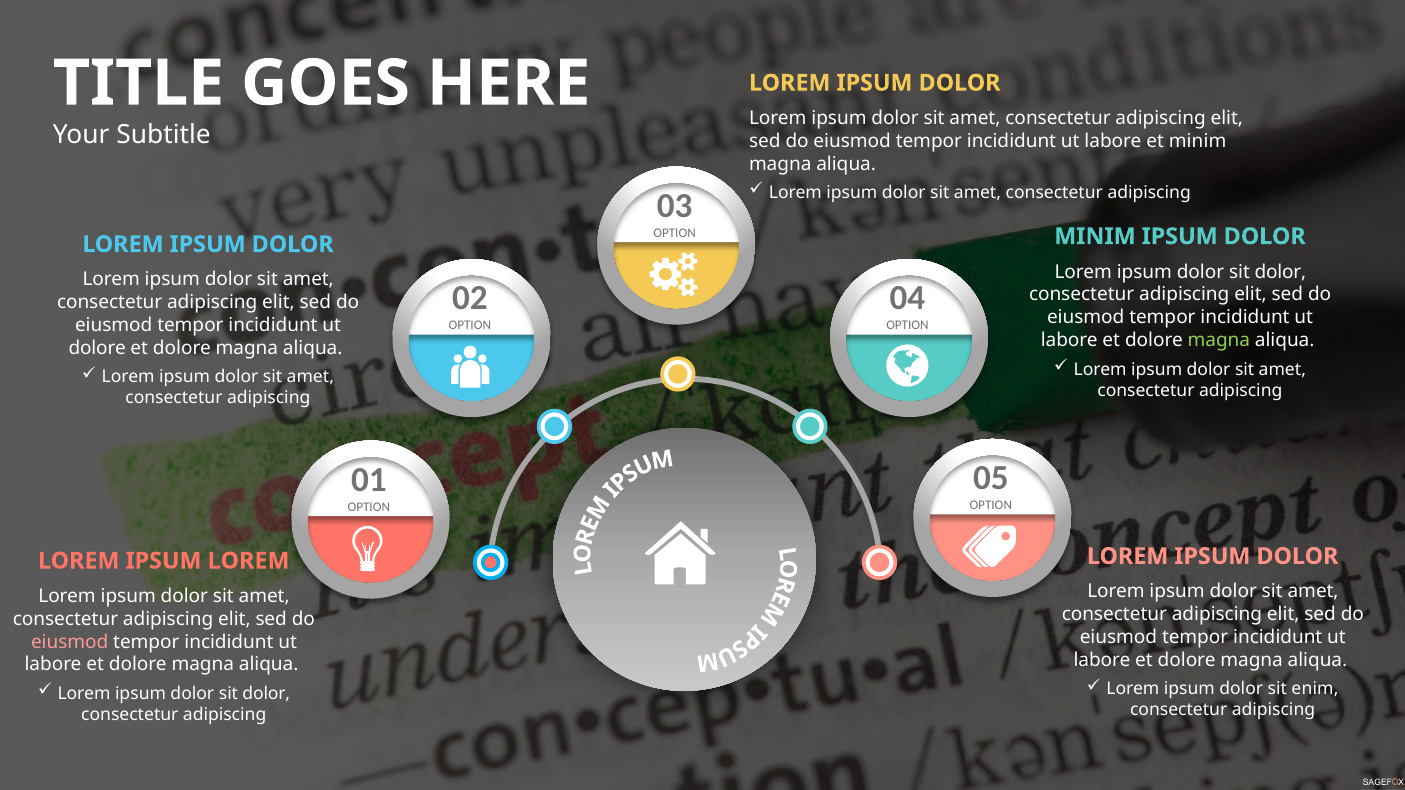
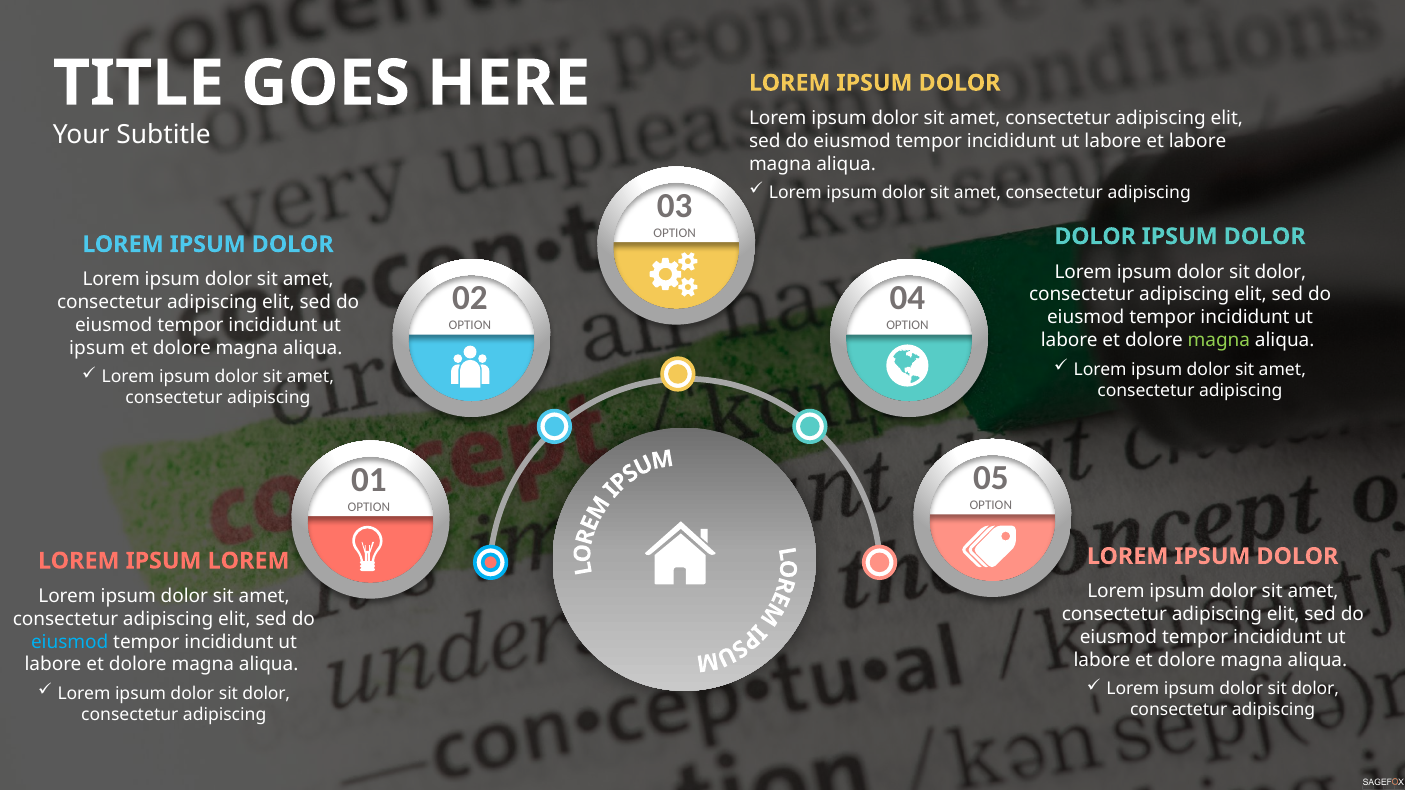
et minim: minim -> labore
MINIM at (1095, 237): MINIM -> DOLOR
dolore at (97, 348): dolore -> ipsum
eiusmod at (70, 642) colour: pink -> light blue
enim at (1315, 689): enim -> dolor
